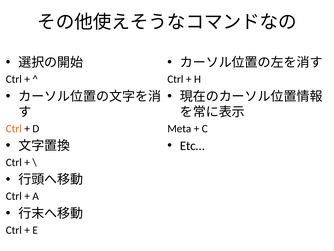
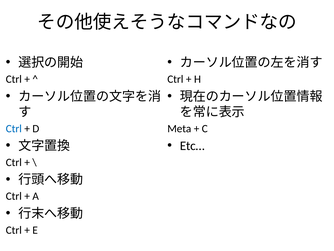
Ctrl at (14, 128) colour: orange -> blue
